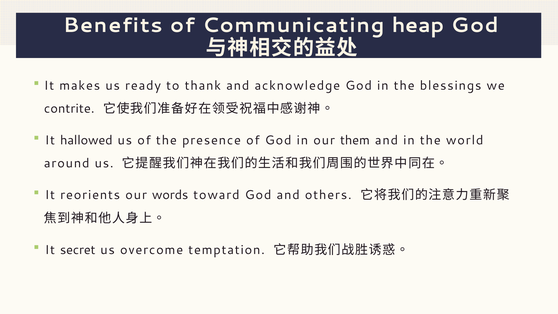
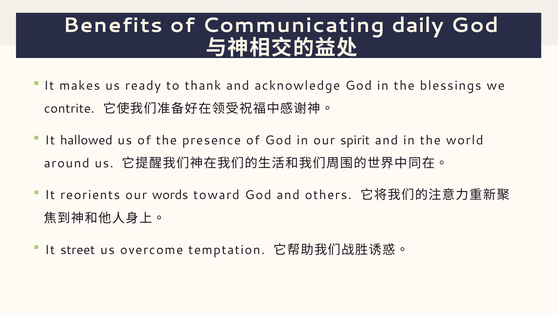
heap: heap -> daily
them: them -> spirit
secret: secret -> street
